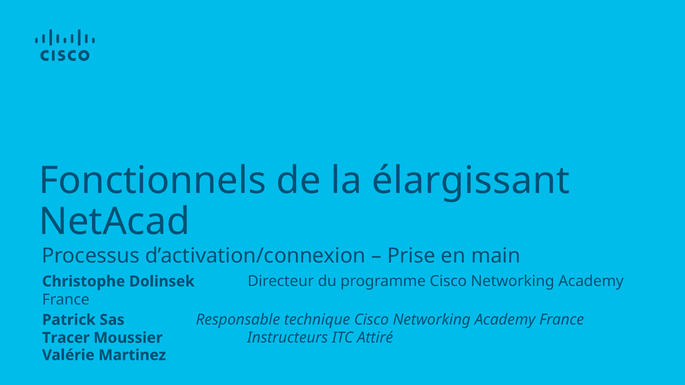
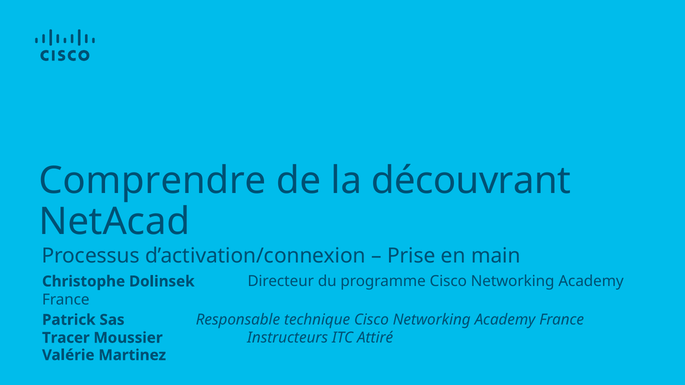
Fonctionnels: Fonctionnels -> Comprendre
élargissant: élargissant -> découvrant
